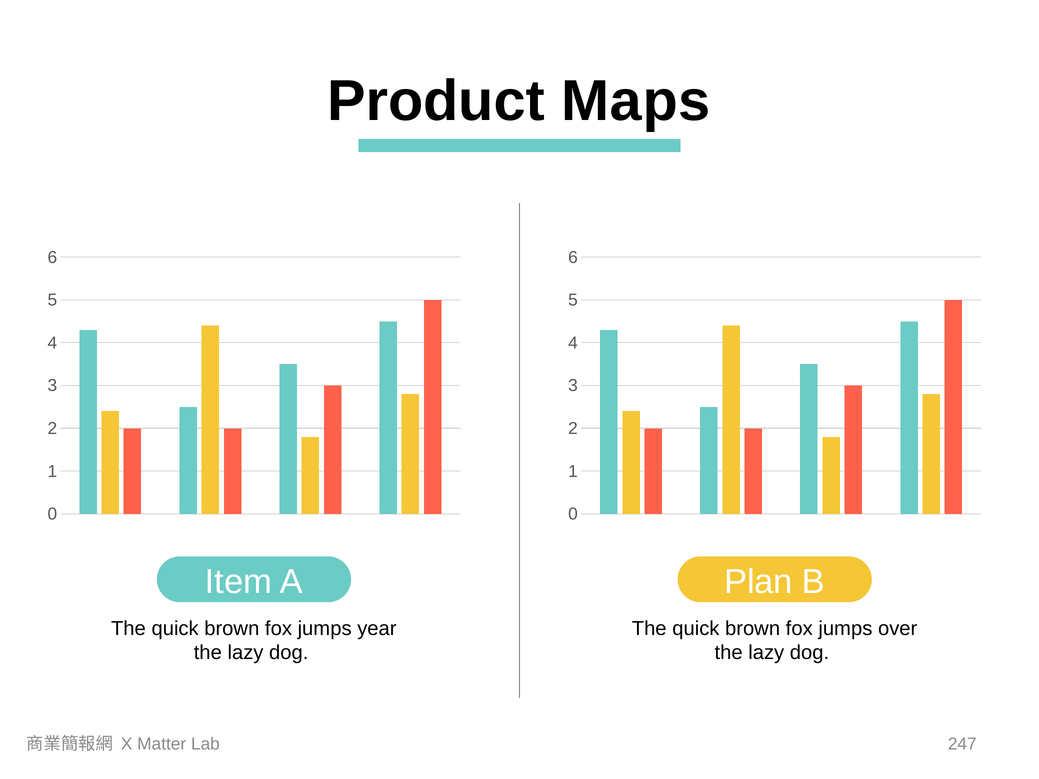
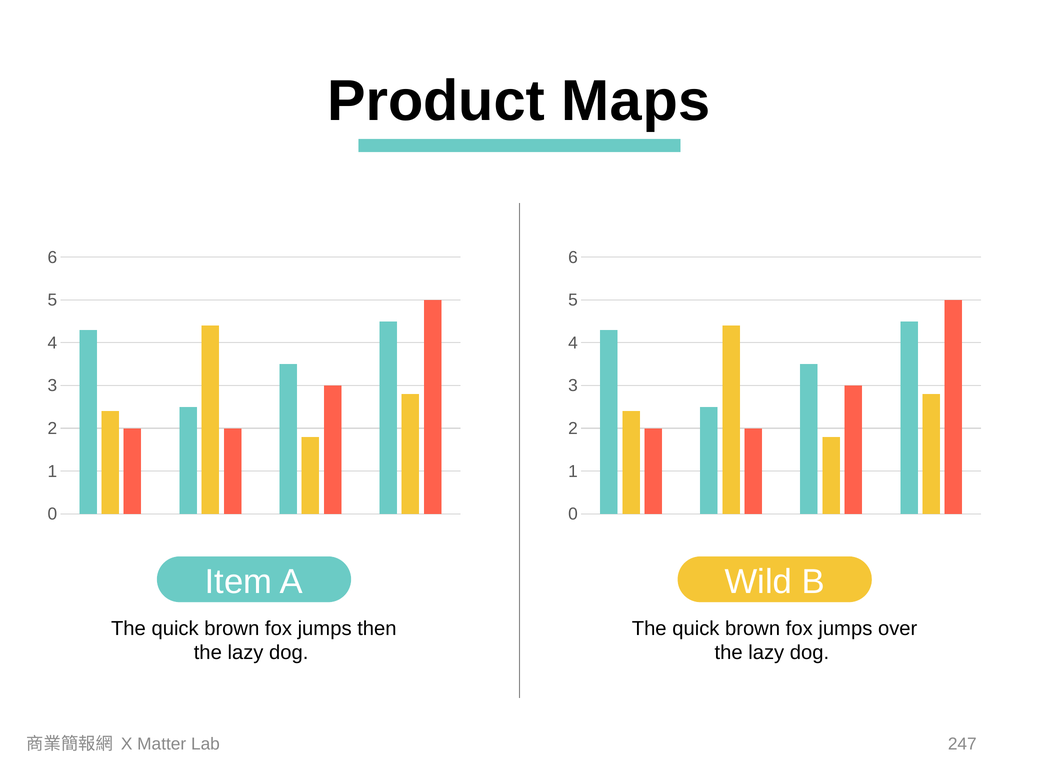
Plan: Plan -> Wild
year: year -> then
